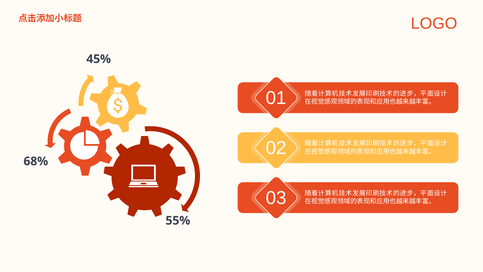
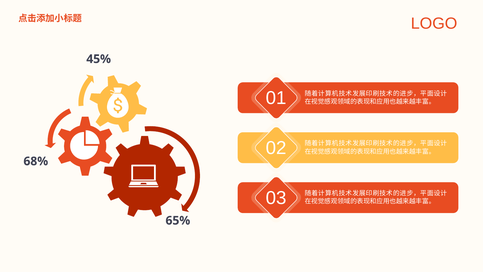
55%: 55% -> 65%
